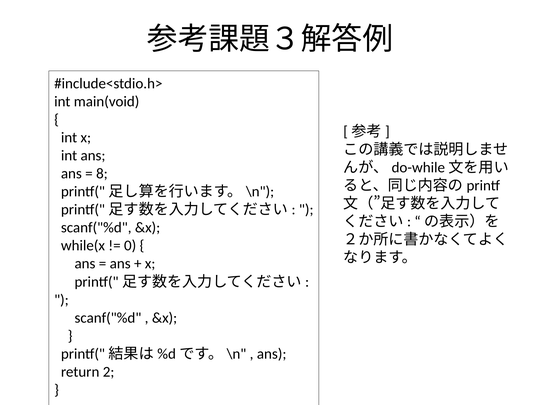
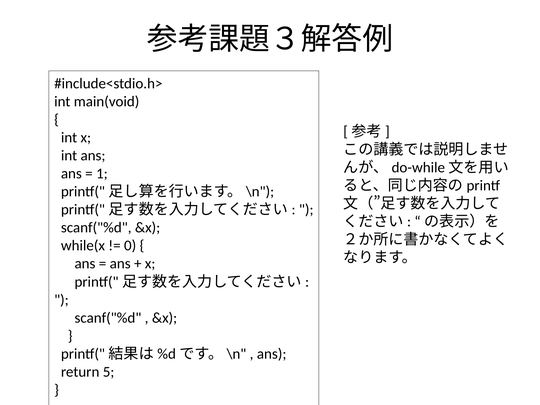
8: 8 -> 1
2: 2 -> 5
